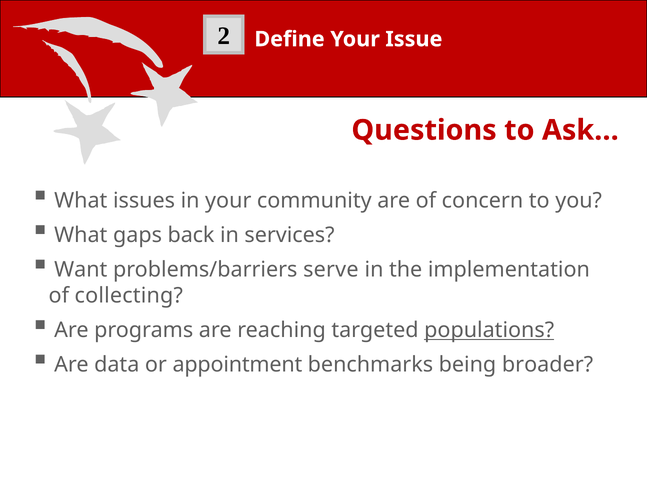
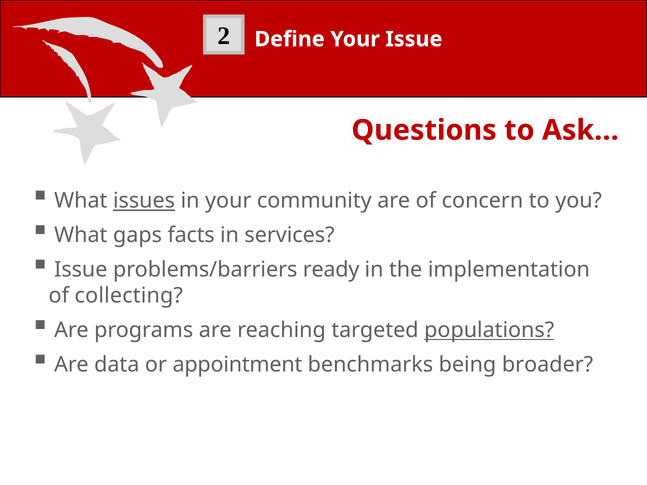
issues underline: none -> present
back: back -> facts
Want at (81, 270): Want -> Issue
serve: serve -> ready
